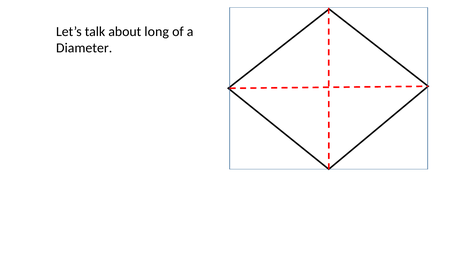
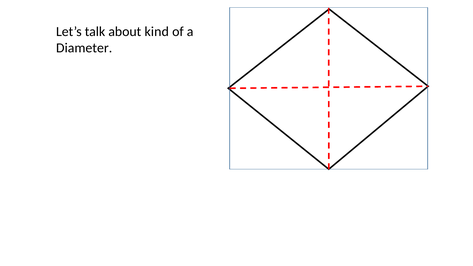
long: long -> kind
